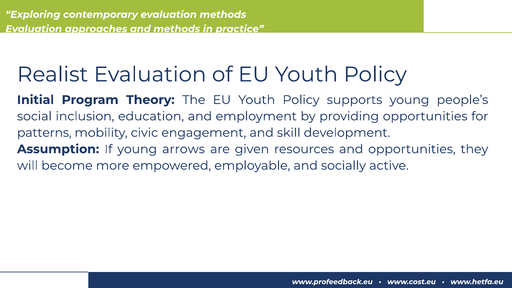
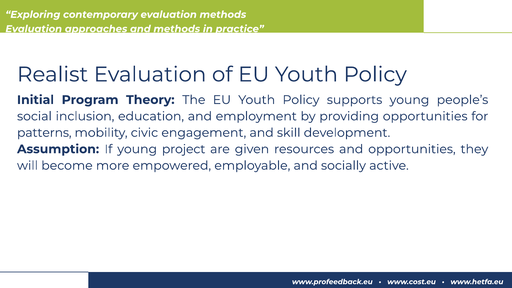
arrows: arrows -> project
